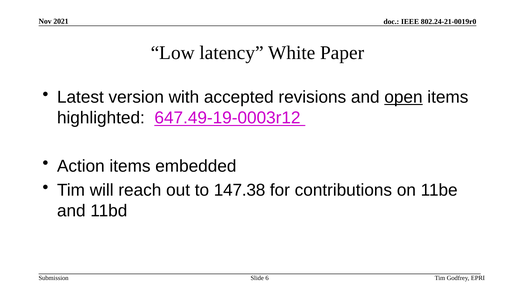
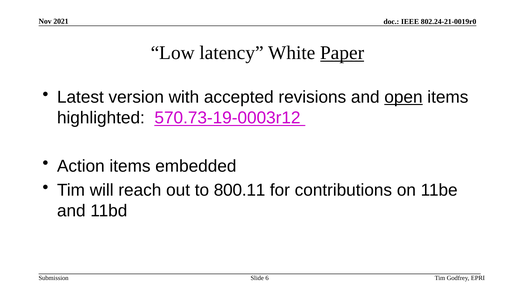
Paper underline: none -> present
647.49-19-0003r12: 647.49-19-0003r12 -> 570.73-19-0003r12
147.38: 147.38 -> 800.11
